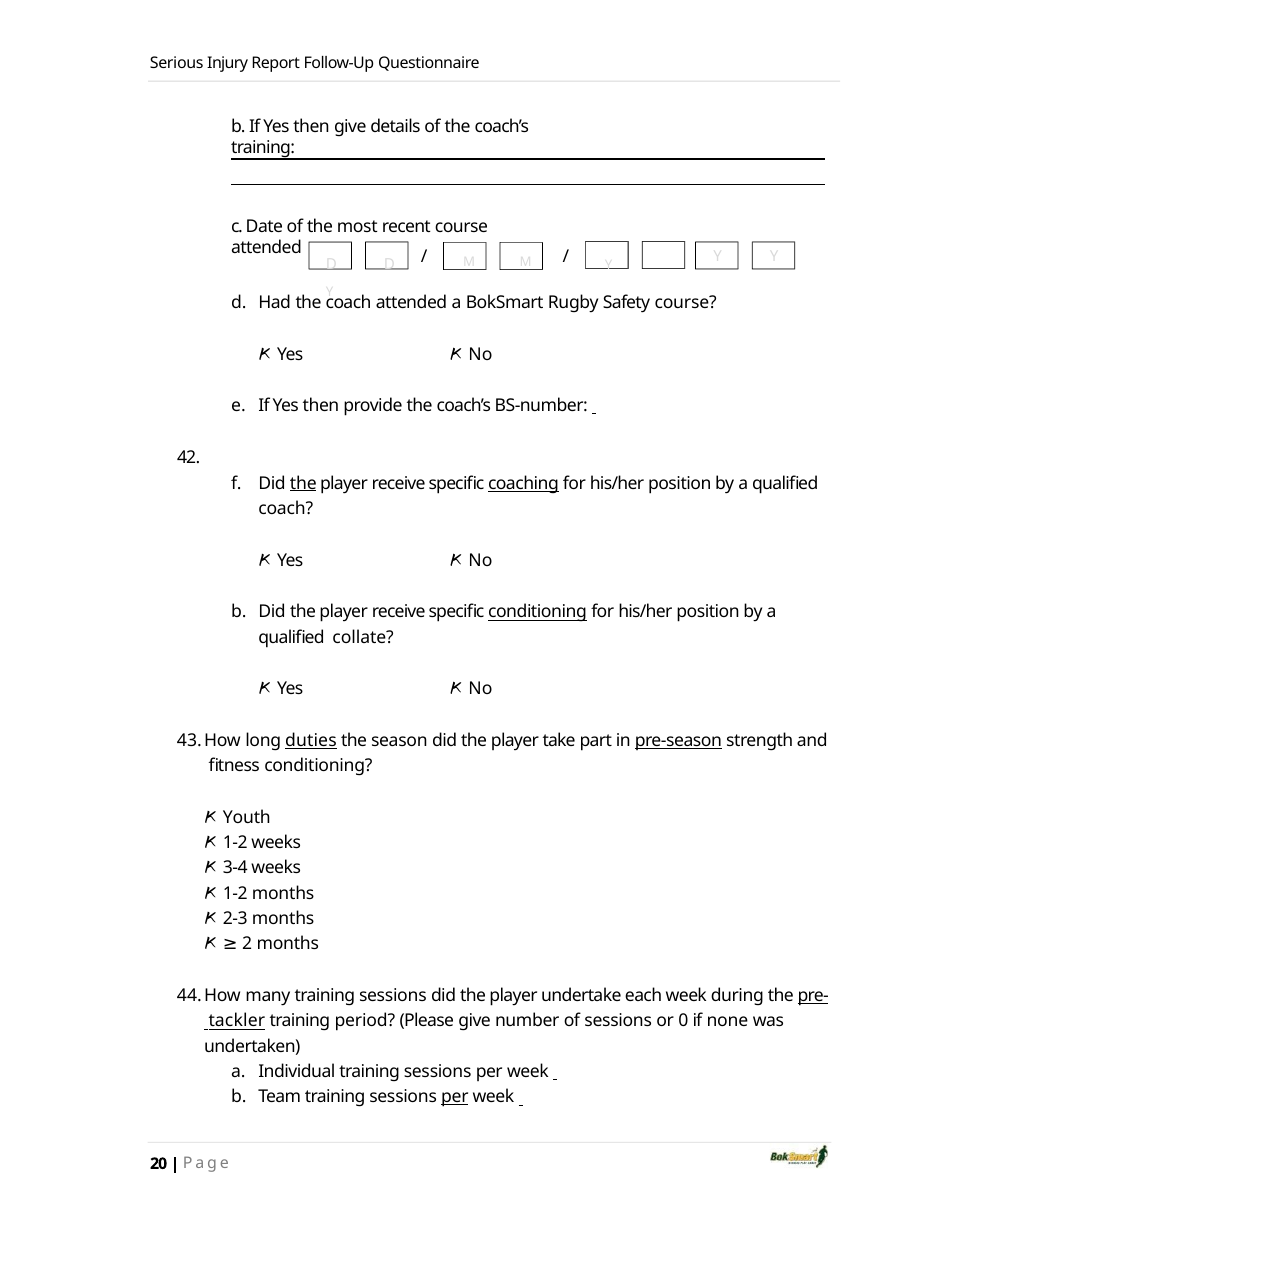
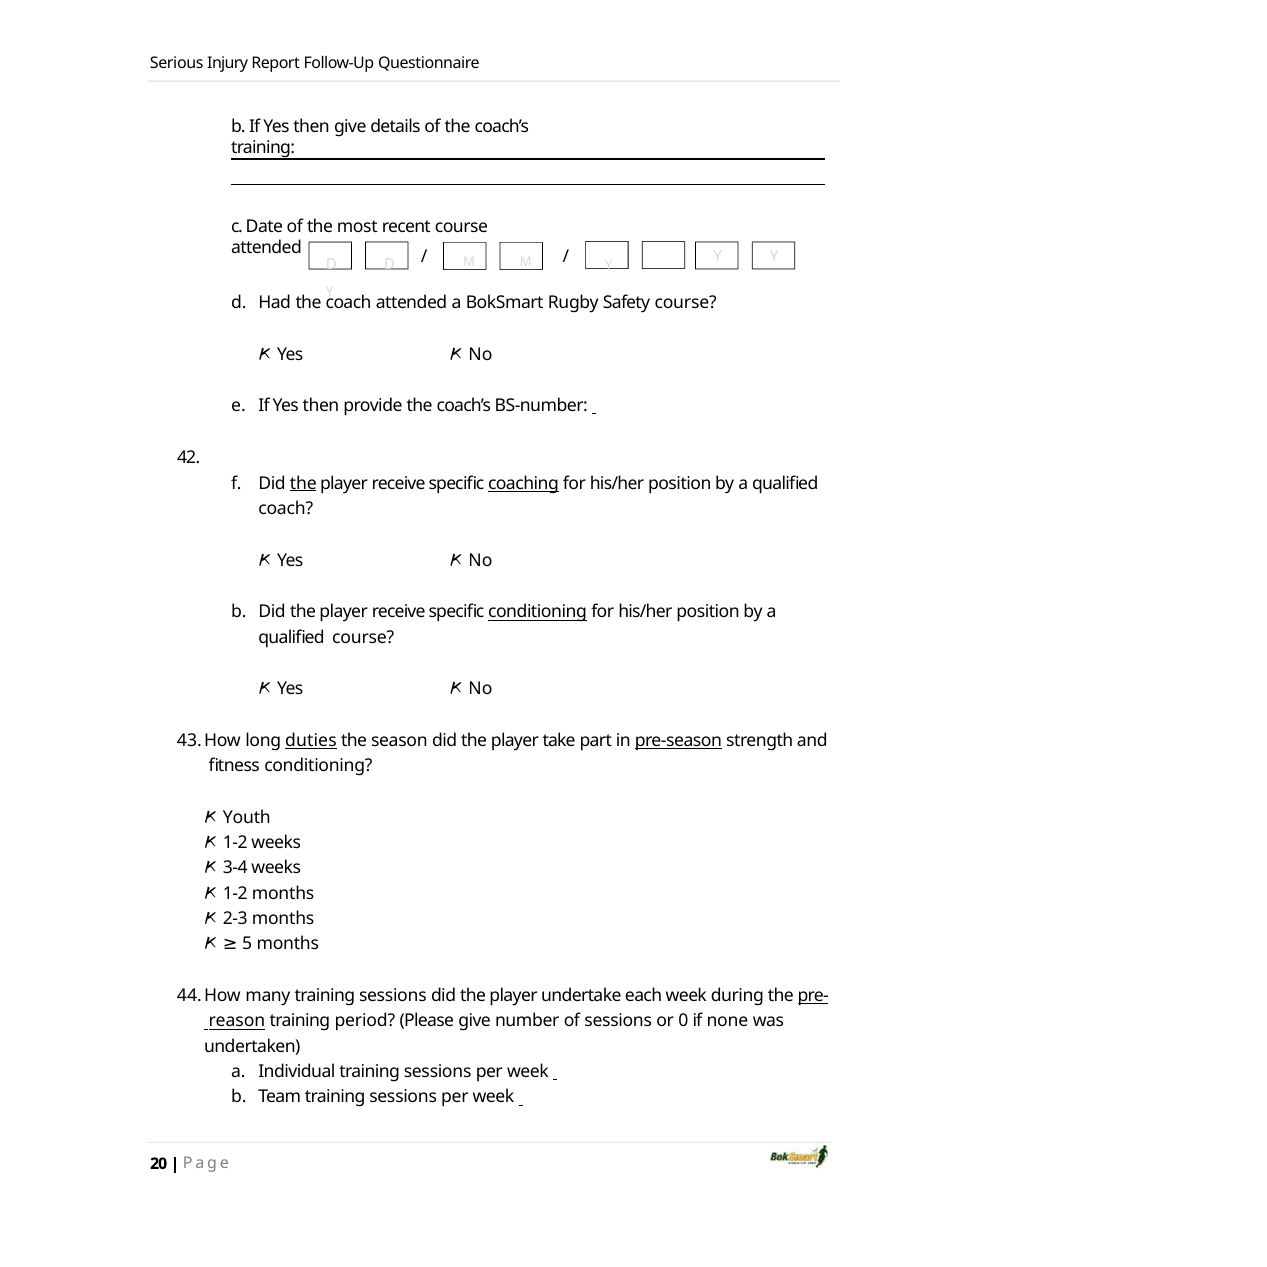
qualified collate: collate -> course
2: 2 -> 5
tackler: tackler -> reason
per at (455, 1097) underline: present -> none
